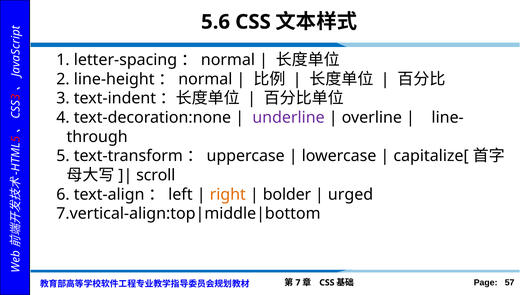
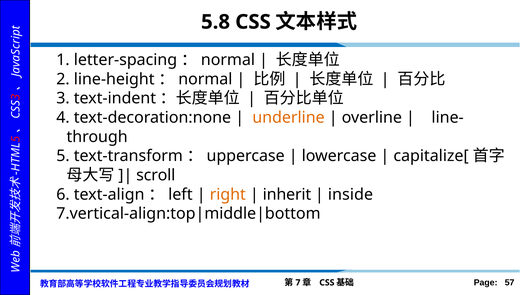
5.6: 5.6 -> 5.8
underline colour: purple -> orange
bolder: bolder -> inherit
urged: urged -> inside
